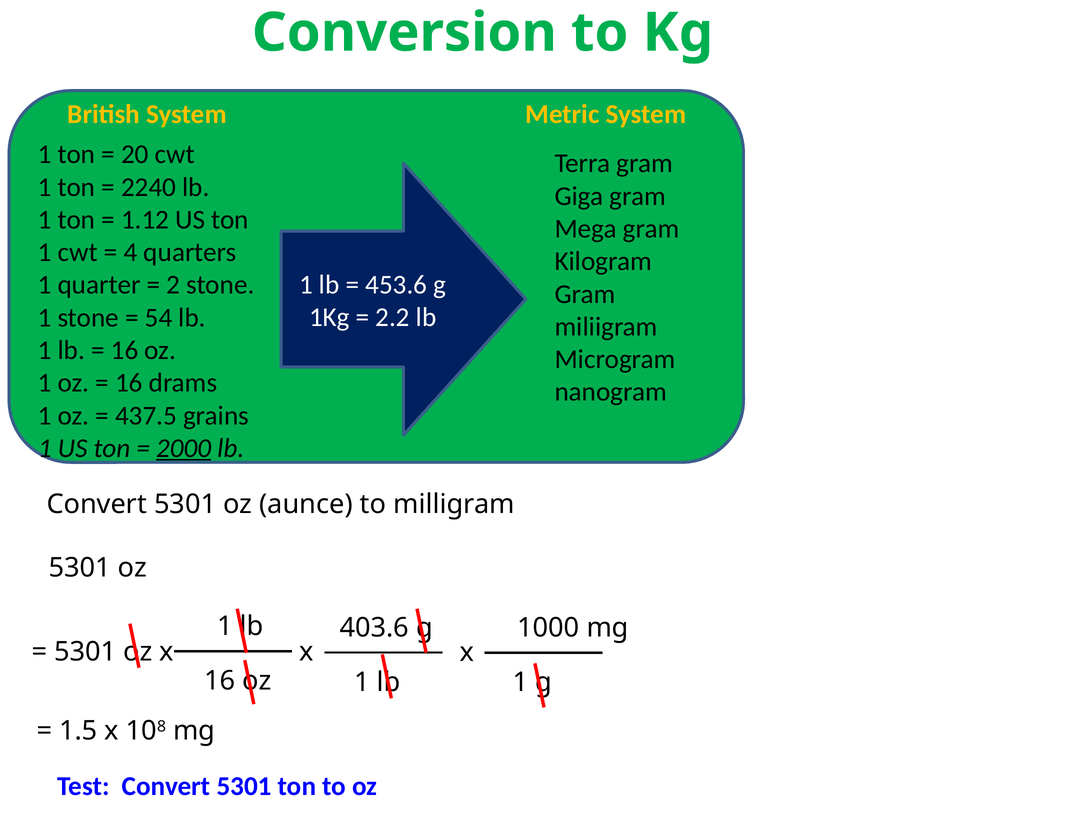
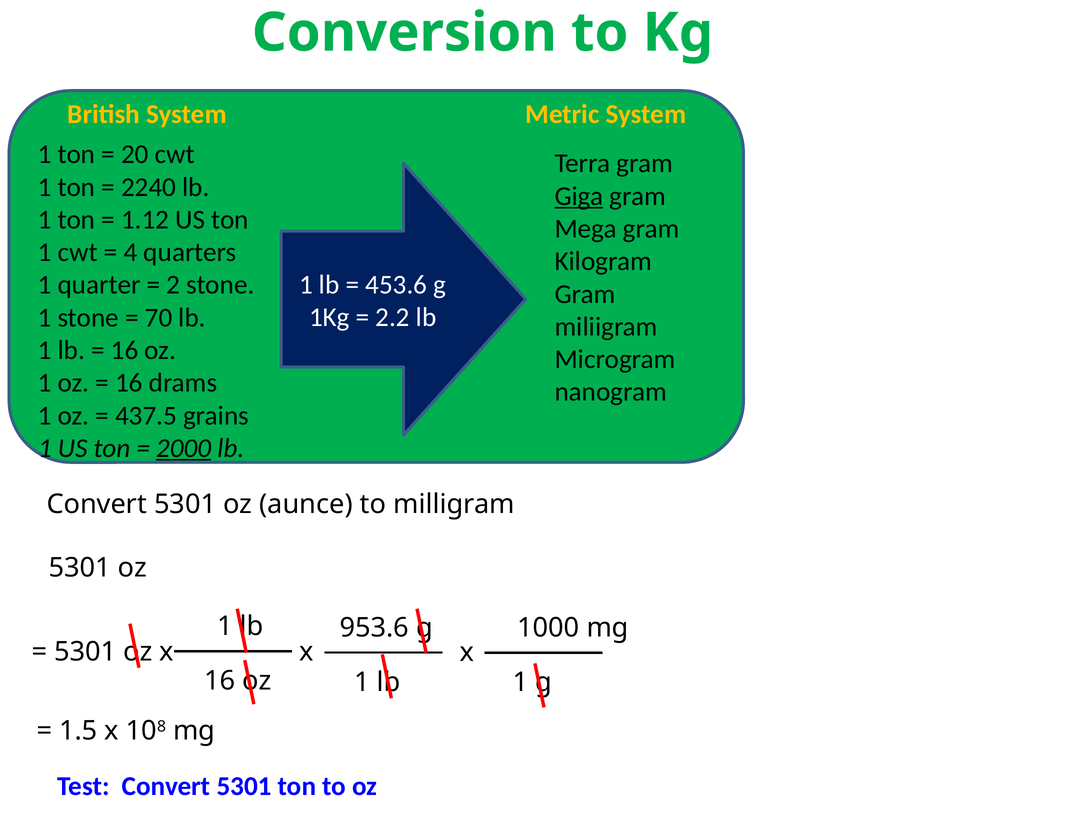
Giga underline: none -> present
54: 54 -> 70
403.6: 403.6 -> 953.6
